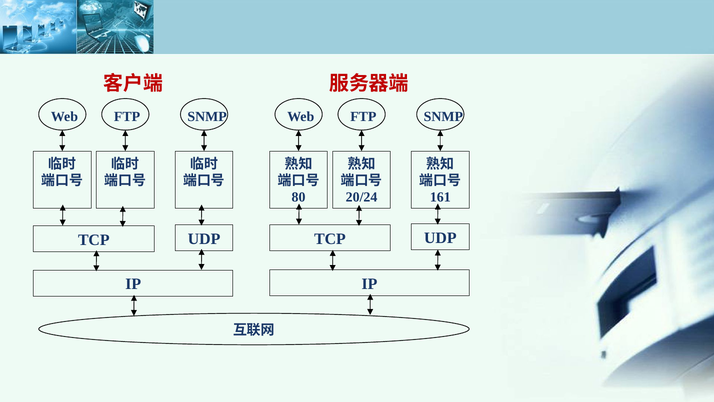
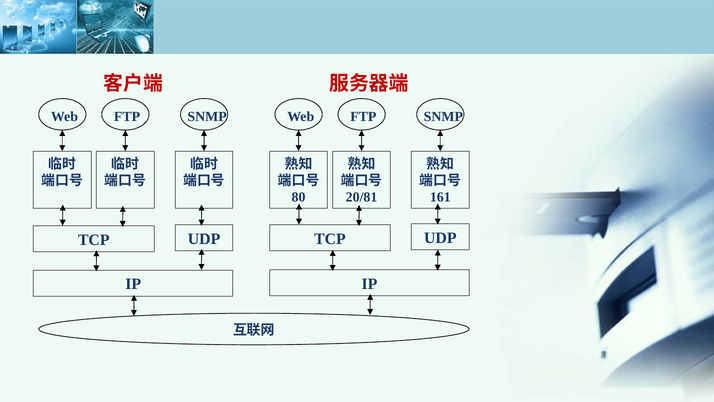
20/24: 20/24 -> 20/81
